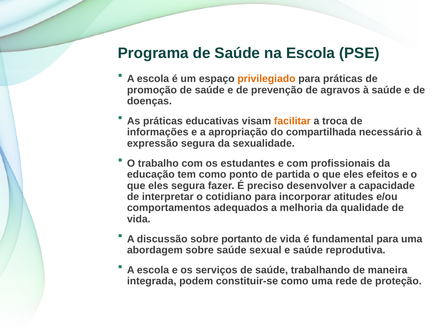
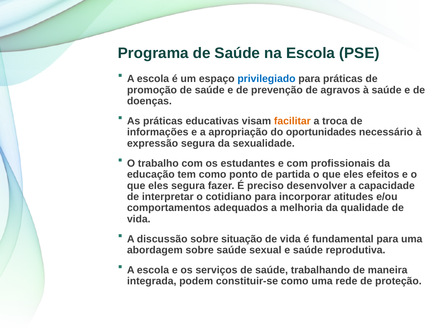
privilegiado colour: orange -> blue
compartilhada: compartilhada -> oportunidades
portanto: portanto -> situação
